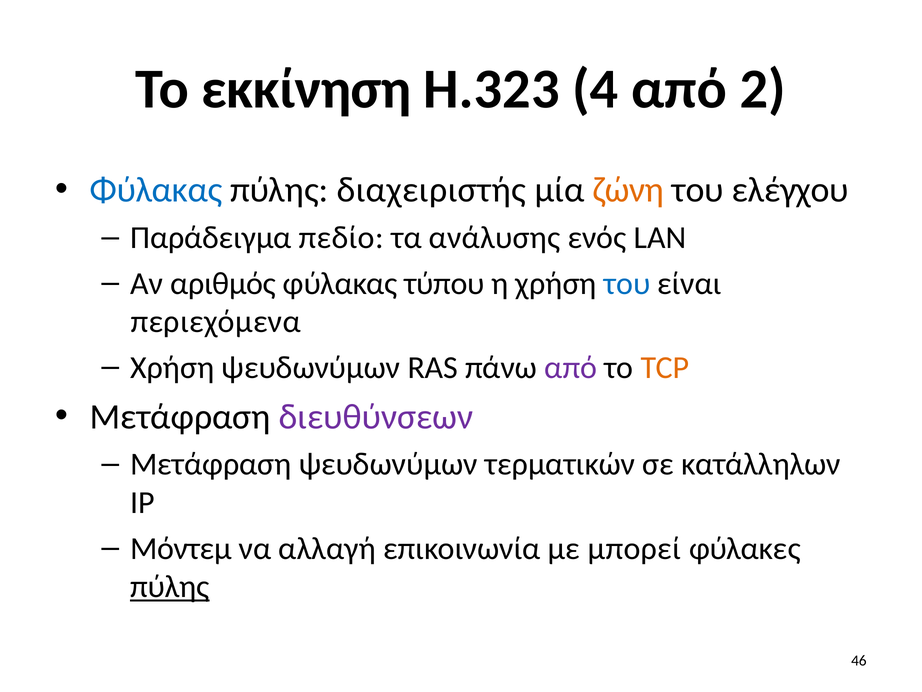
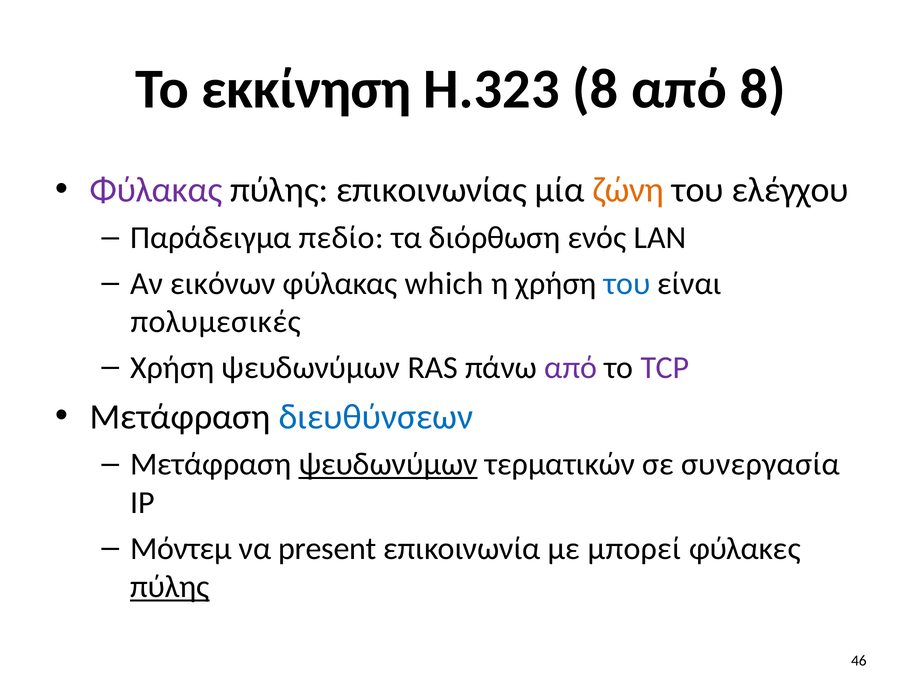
H.323 4: 4 -> 8
από 2: 2 -> 8
Φύλακας at (156, 190) colour: blue -> purple
διαχειριστής: διαχειριστής -> επικοινωνίας
ανάλυσης: ανάλυσης -> διόρθωση
αριθμός: αριθμός -> εικόνων
τύπου: τύπου -> which
περιεχόμενα: περιεχόμενα -> πολυμεσικές
TCP colour: orange -> purple
διευθύνσεων colour: purple -> blue
ψευδωνύμων at (388, 464) underline: none -> present
κατάλληλων: κατάλληλων -> συνεργασία
αλλαγή: αλλαγή -> present
